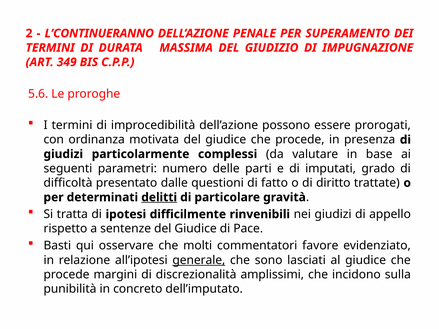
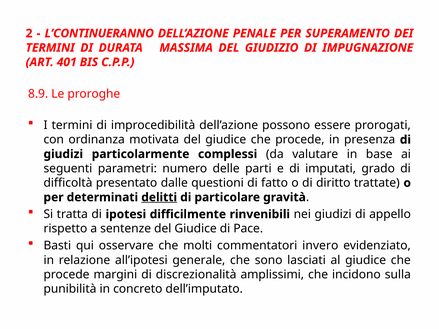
349: 349 -> 401
5.6: 5.6 -> 8.9
favore: favore -> invero
generale underline: present -> none
